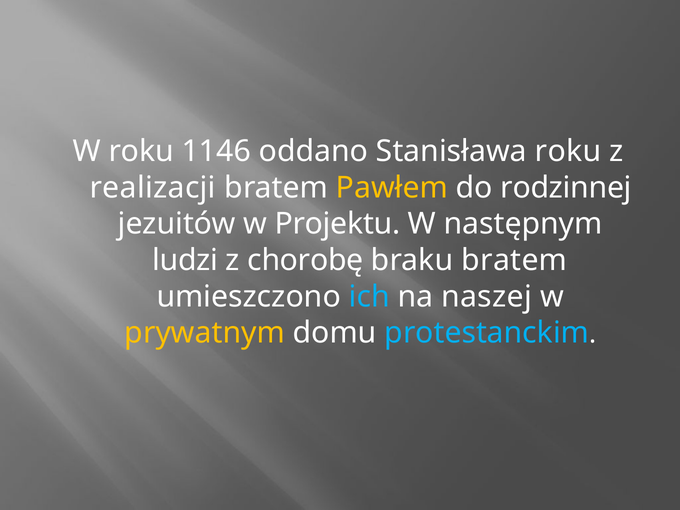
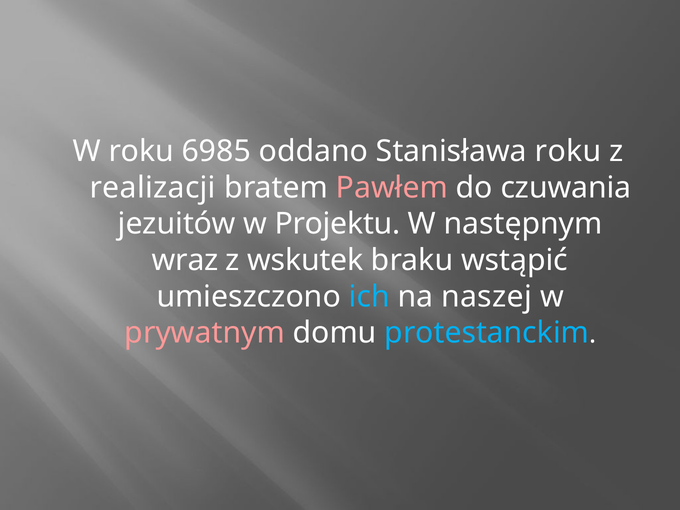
1146: 1146 -> 6985
Pawłem colour: yellow -> pink
rodzinnej: rodzinnej -> czuwania
ludzi: ludzi -> wraz
chorobę: chorobę -> wskutek
braku bratem: bratem -> wstąpić
prywatnym colour: yellow -> pink
